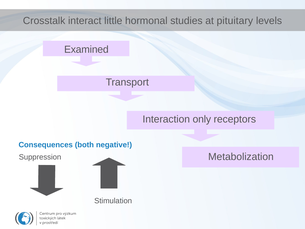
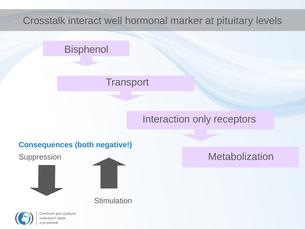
little: little -> well
studies: studies -> marker
Examined: Examined -> Bisphenol
